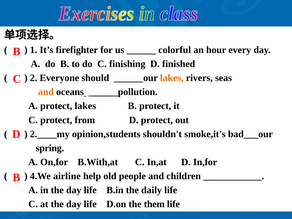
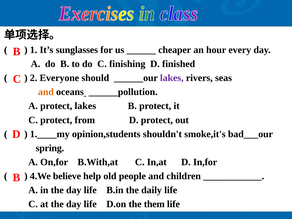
firefighter: firefighter -> sunglasses
colorful: colorful -> cheaper
lakes at (172, 78) colour: orange -> purple
2.____my: 2.____my -> 1.____my
airline: airline -> believe
